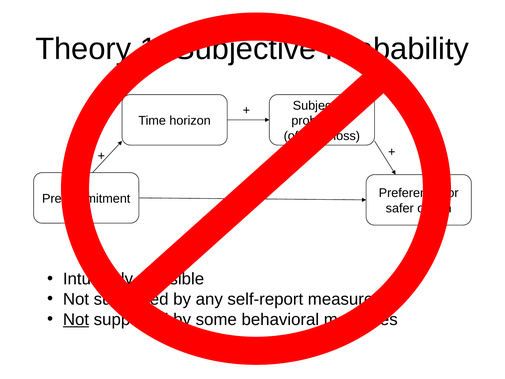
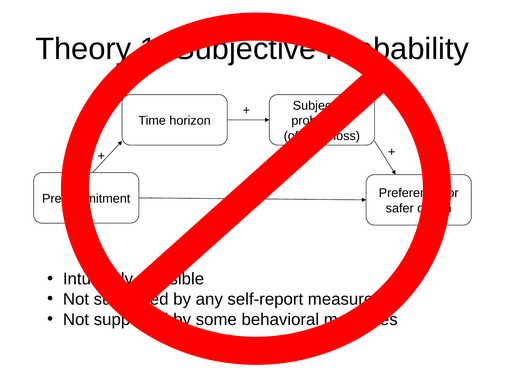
Not at (76, 319) underline: present -> none
